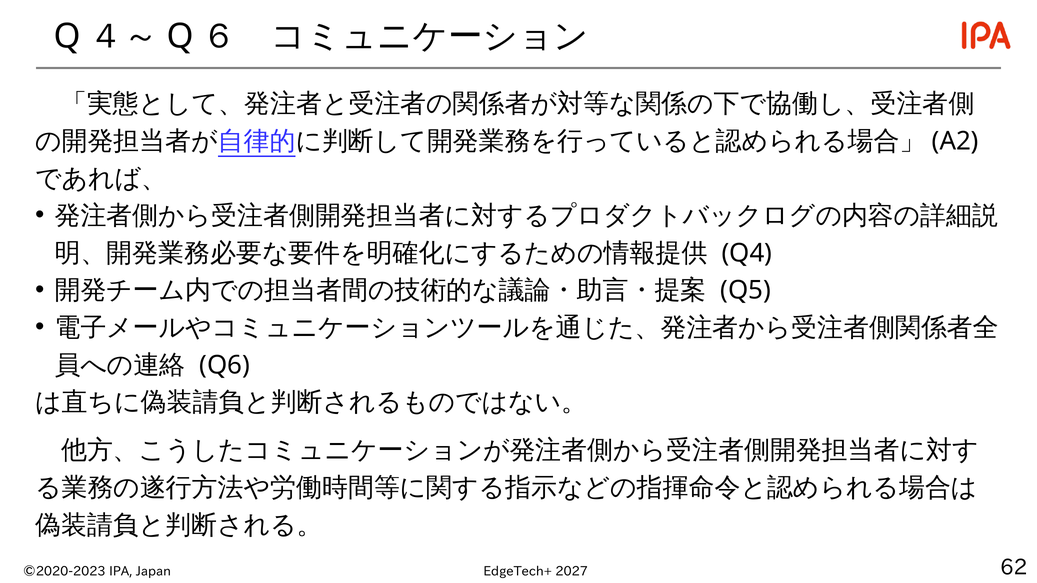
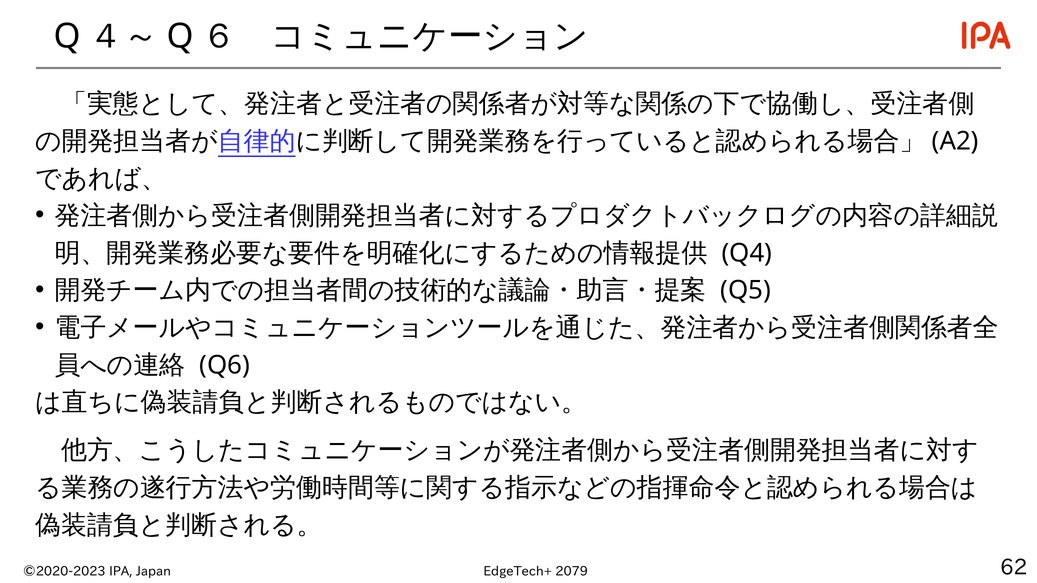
2027: 2027 -> 2079
